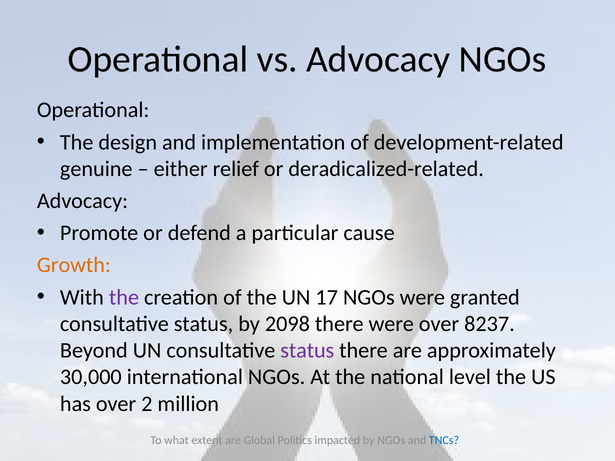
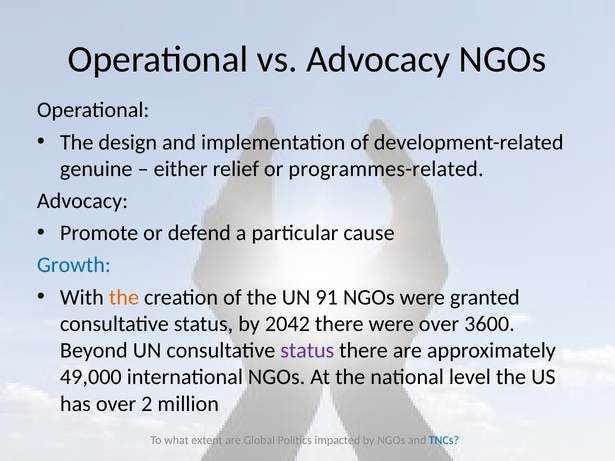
deradicalized-related: deradicalized-related -> programmes-related
Growth colour: orange -> blue
the at (124, 297) colour: purple -> orange
17: 17 -> 91
2098: 2098 -> 2042
8237: 8237 -> 3600
30,000: 30,000 -> 49,000
